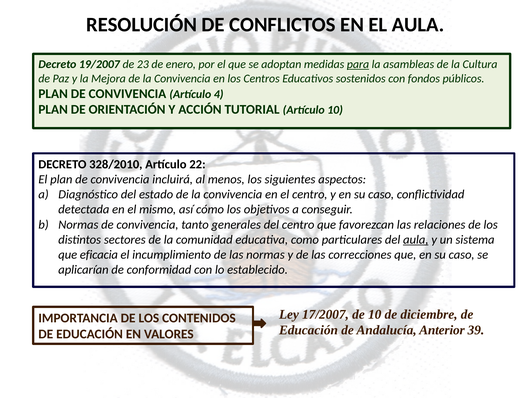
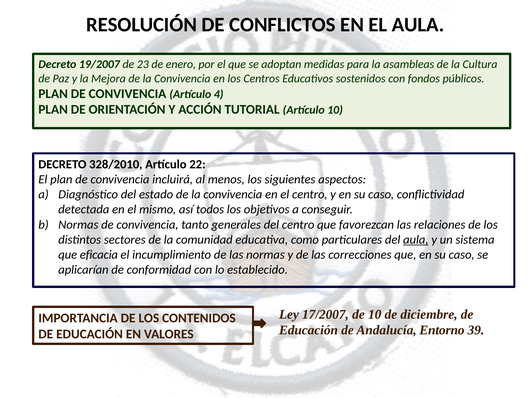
para underline: present -> none
cómo: cómo -> todos
Anterior: Anterior -> Entorno
